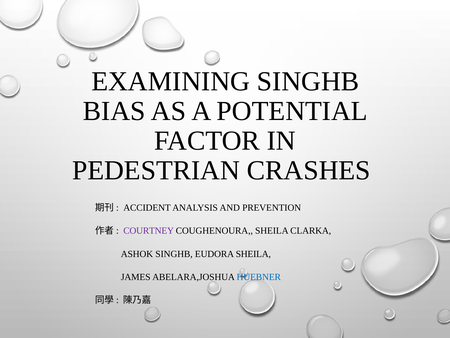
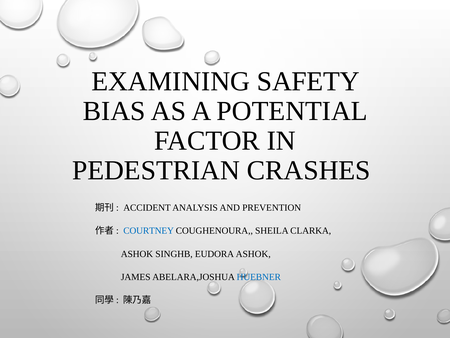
EXAMINING SINGHB: SINGHB -> SAFETY
COURTNEY colour: purple -> blue
EUDORA SHEILA: SHEILA -> ASHOK
